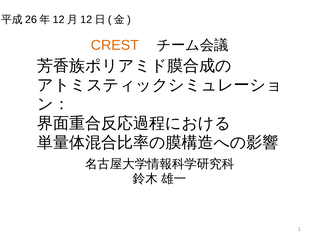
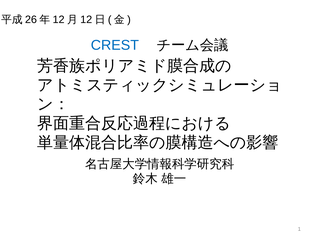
CREST colour: orange -> blue
